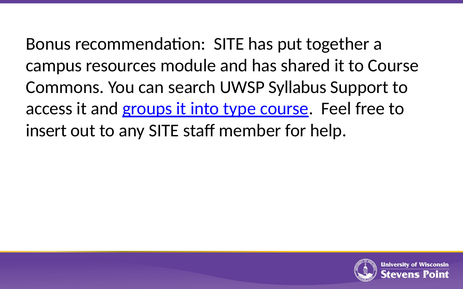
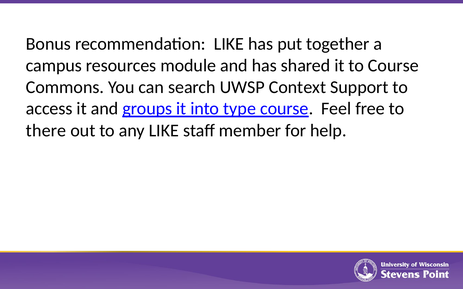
recommendation SITE: SITE -> LIKE
Syllabus: Syllabus -> Context
insert: insert -> there
any SITE: SITE -> LIKE
